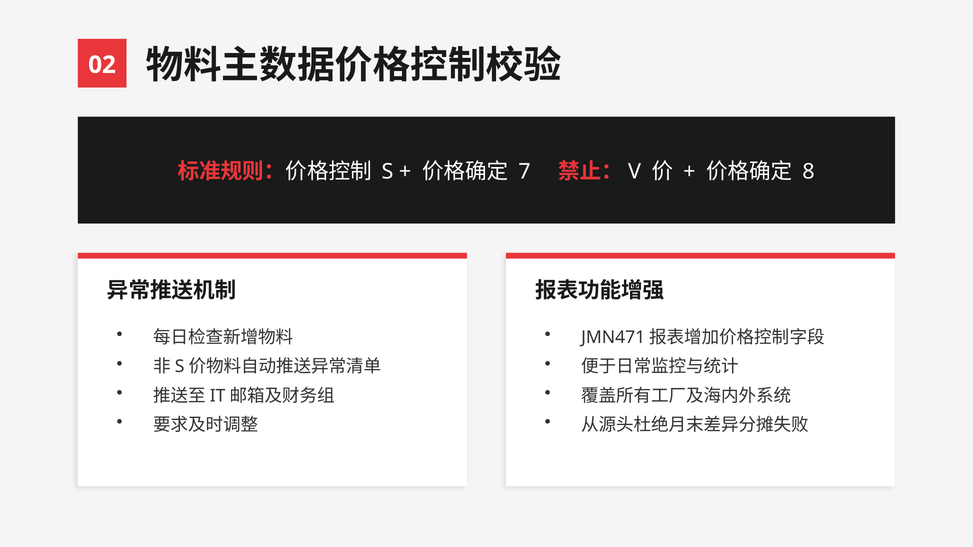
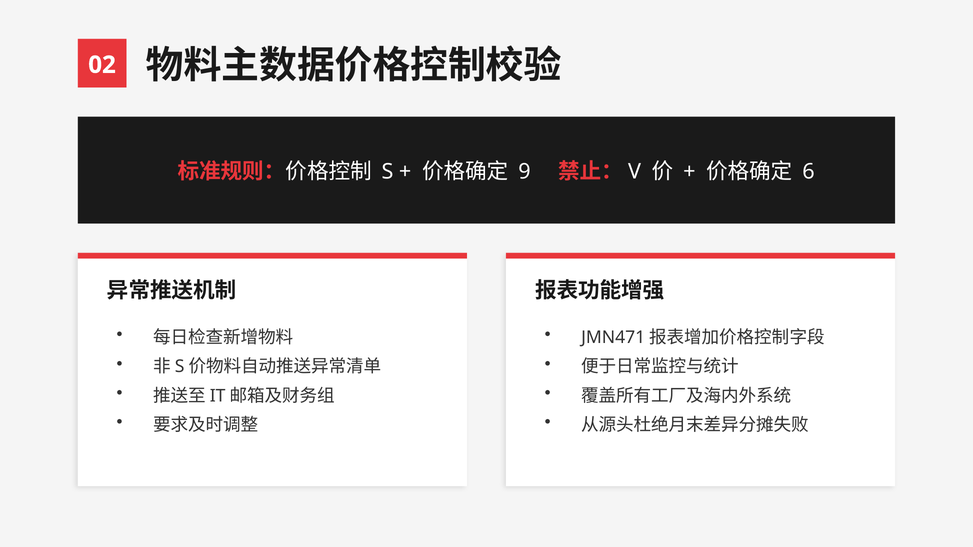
7: 7 -> 9
8: 8 -> 6
